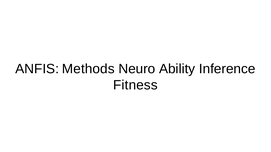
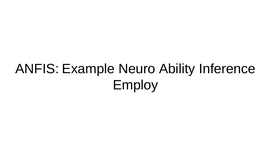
Methods: Methods -> Example
Fitness: Fitness -> Employ
